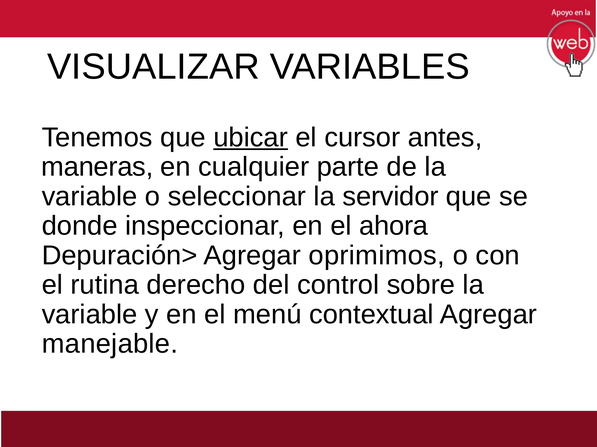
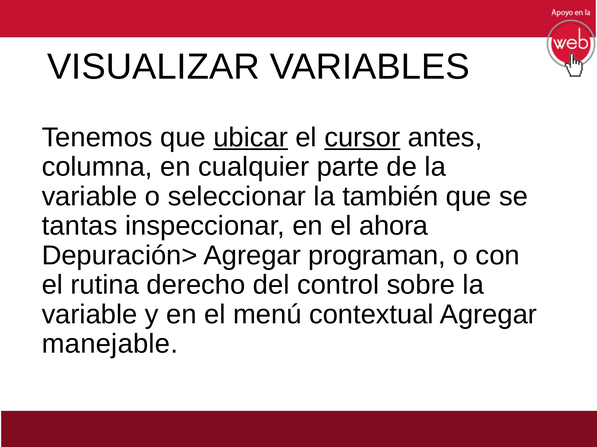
cursor underline: none -> present
maneras: maneras -> columna
servidor: servidor -> también
donde: donde -> tantas
oprimimos: oprimimos -> programan
